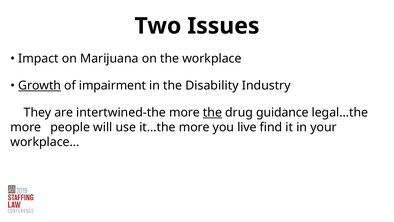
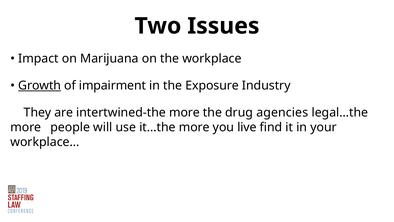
Disability: Disability -> Exposure
the at (212, 112) underline: present -> none
guidance: guidance -> agencies
